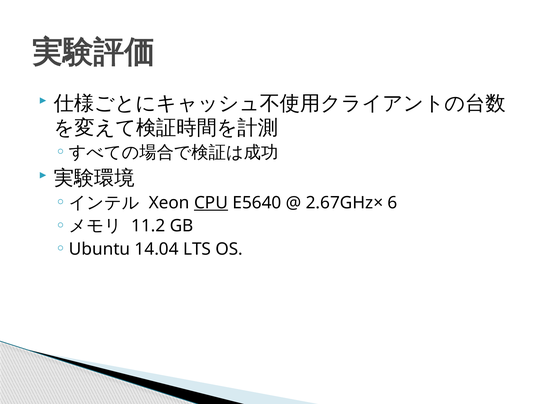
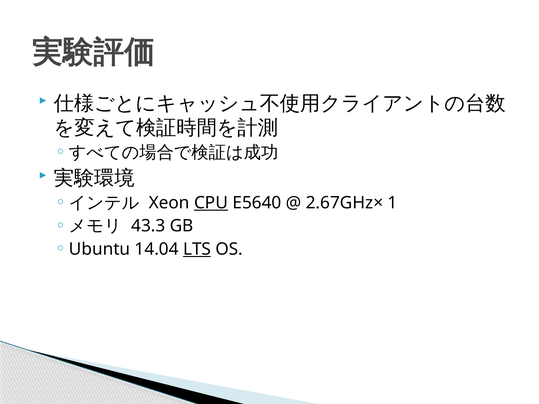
6: 6 -> 1
11.2: 11.2 -> 43.3
LTS underline: none -> present
